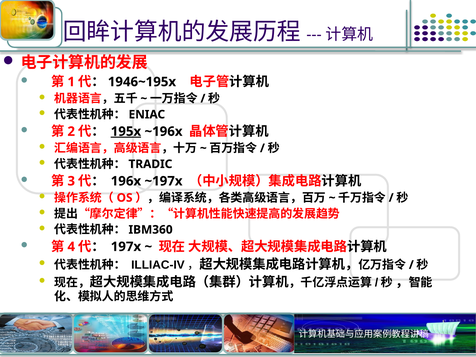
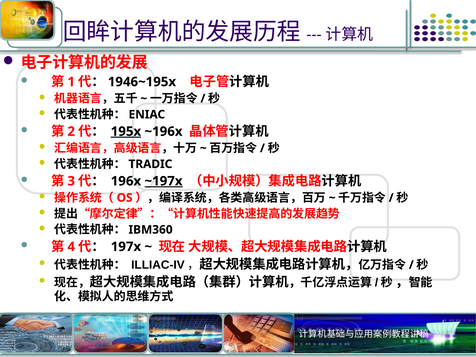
~197x underline: none -> present
